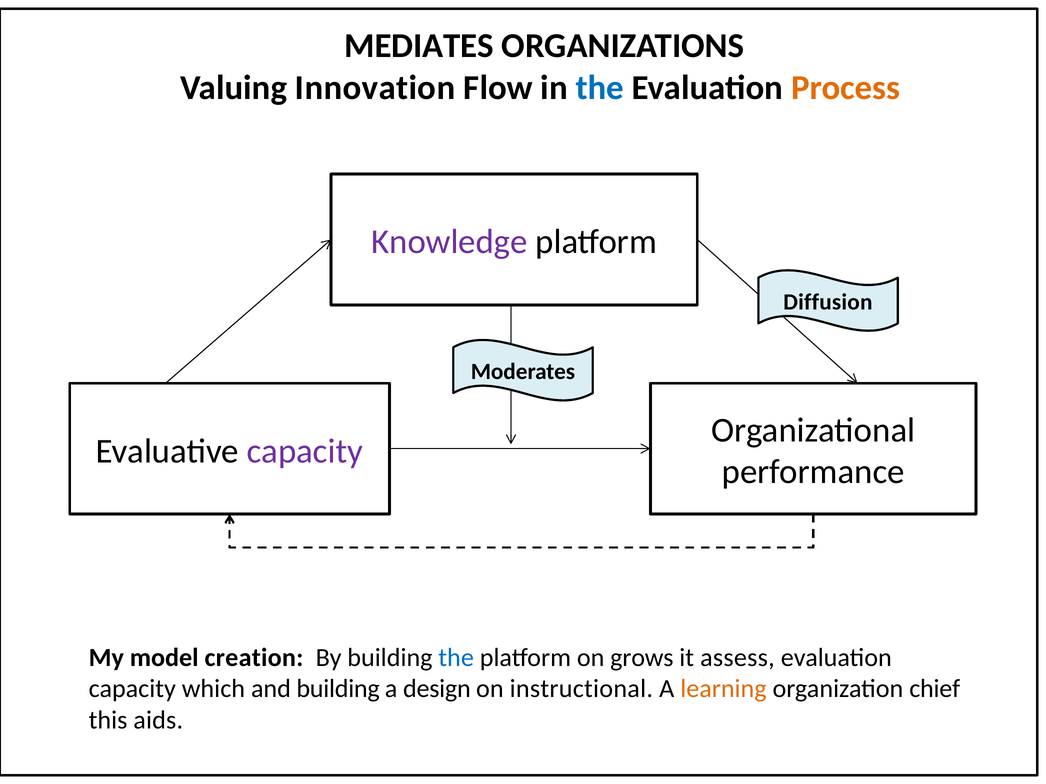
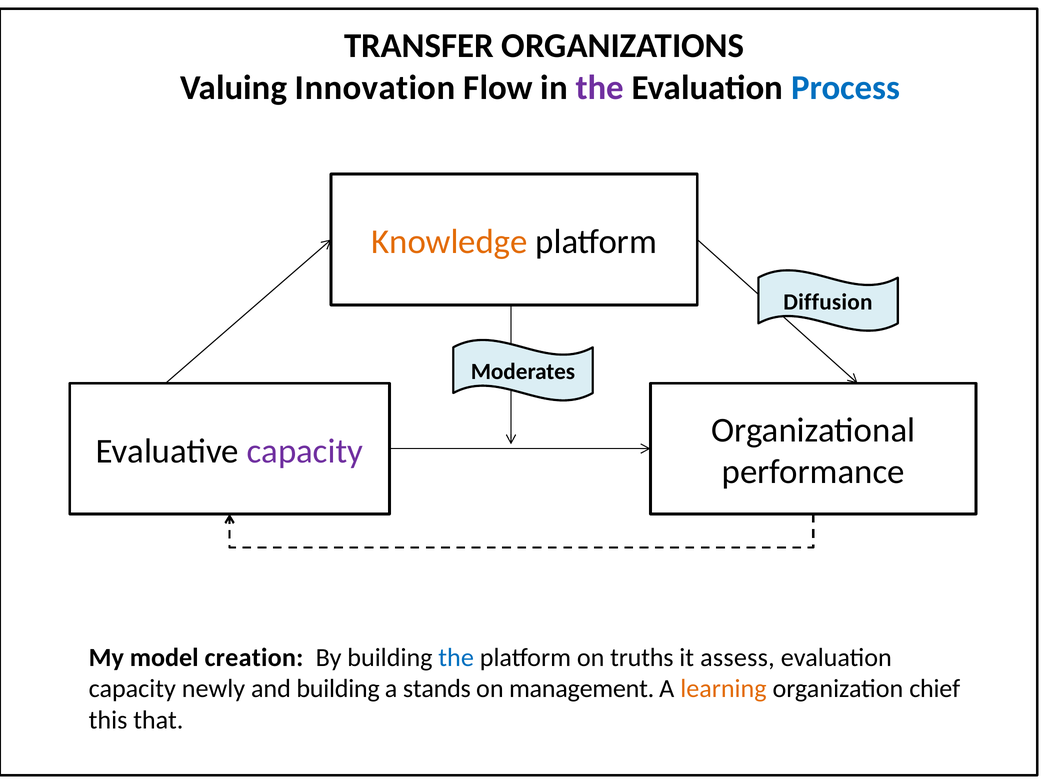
MEDIATES: MEDIATES -> TRANSFER
the at (600, 88) colour: blue -> purple
Process colour: orange -> blue
Knowledge colour: purple -> orange
grows: grows -> truths
which: which -> newly
design: design -> stands
instructional: instructional -> management
aids: aids -> that
